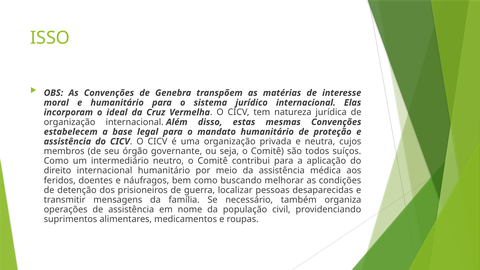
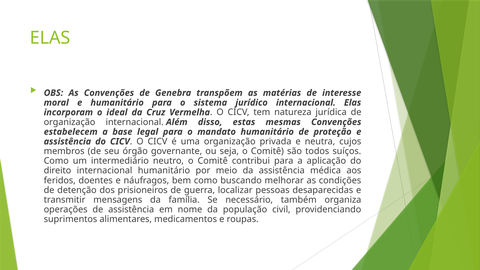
ISSO at (50, 38): ISSO -> ELAS
